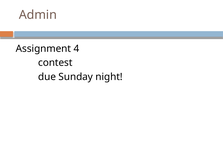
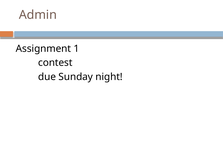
4: 4 -> 1
